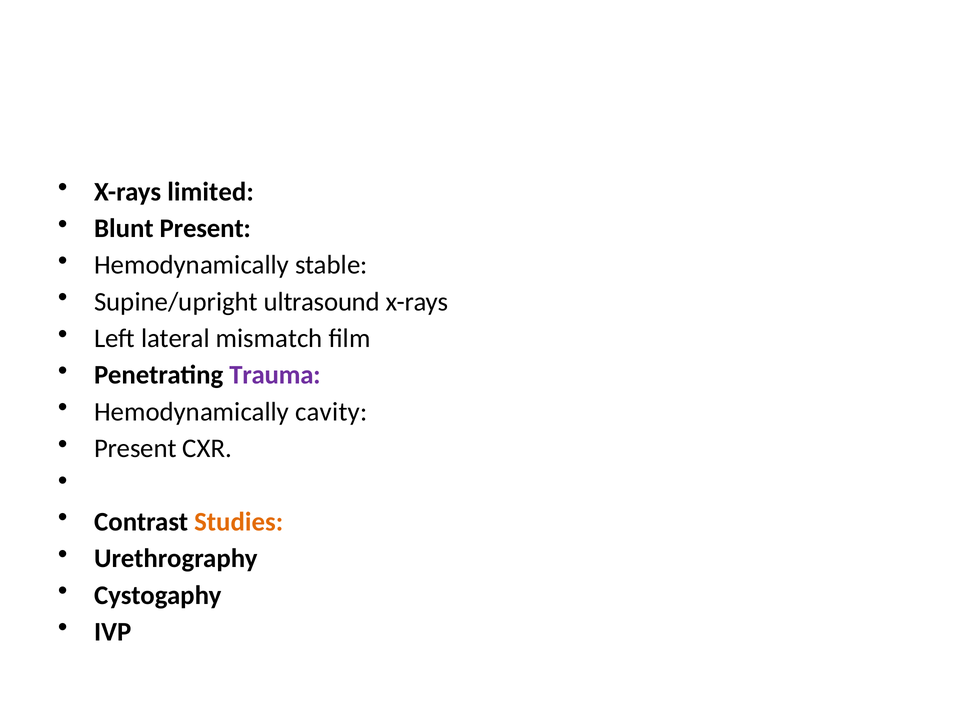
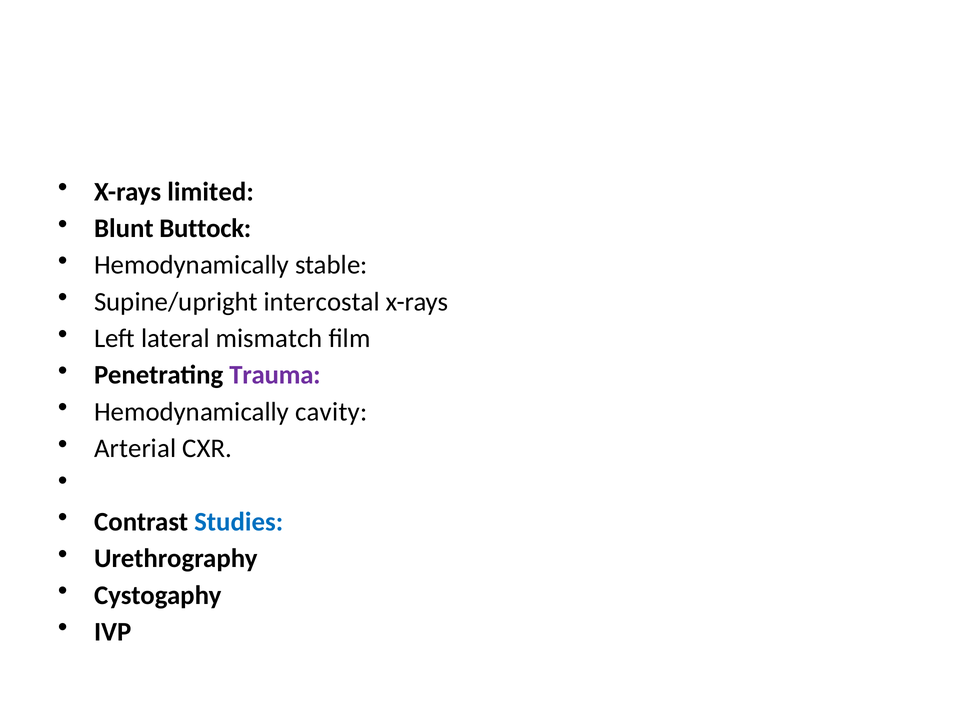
Blunt Present: Present -> Buttock
ultrasound: ultrasound -> intercostal
Present at (135, 448): Present -> Arterial
Studies colour: orange -> blue
